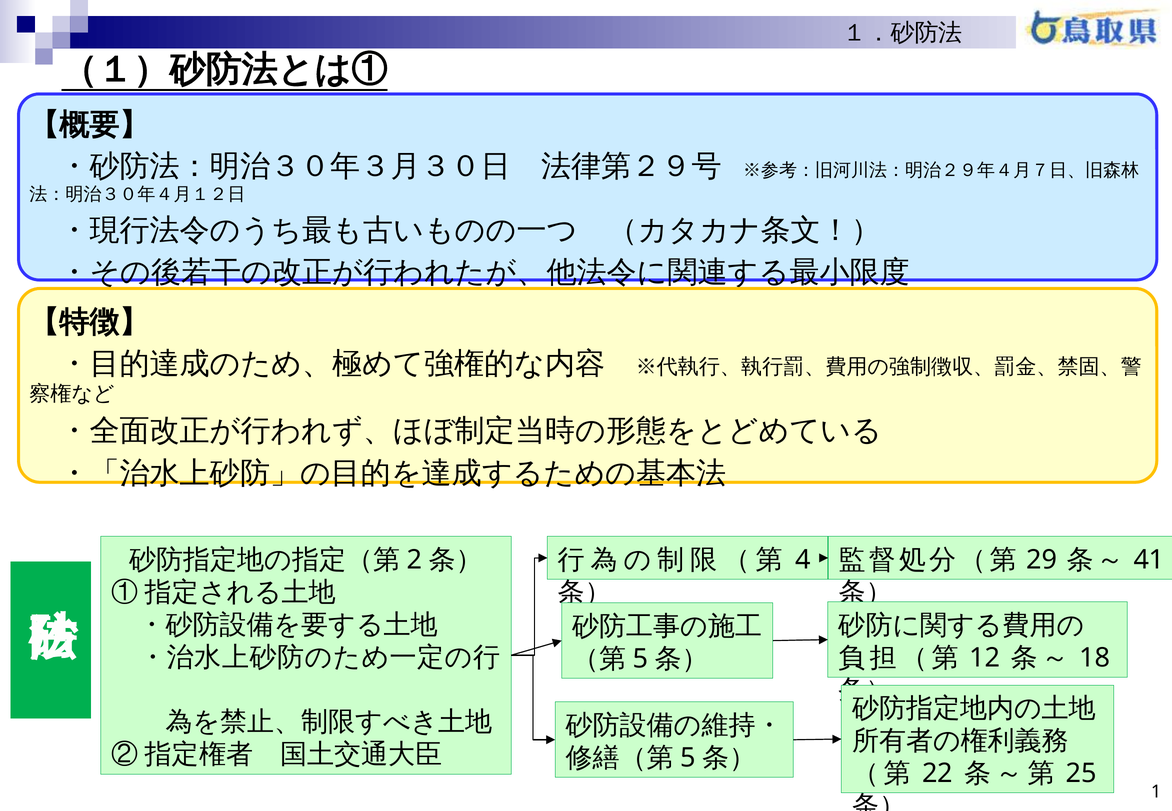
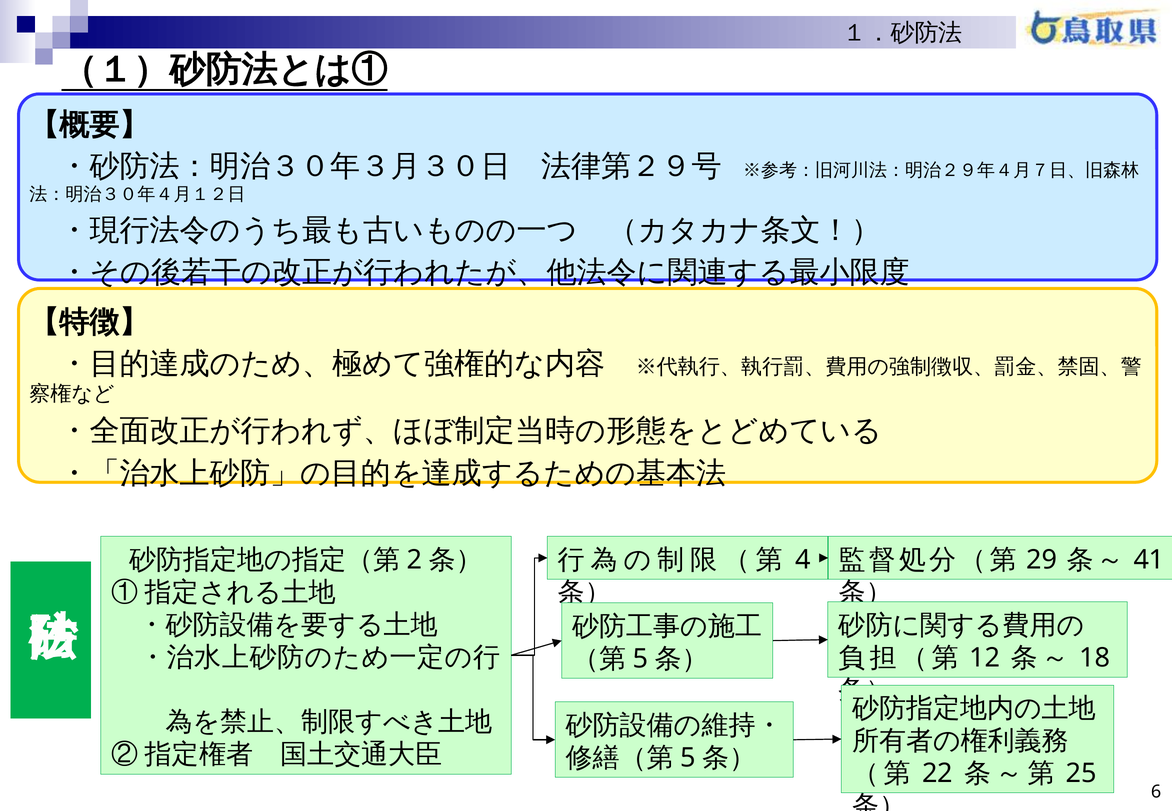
1: 1 -> 6
